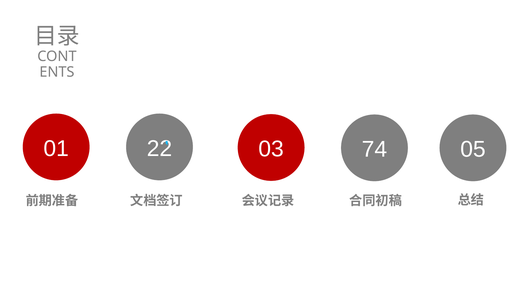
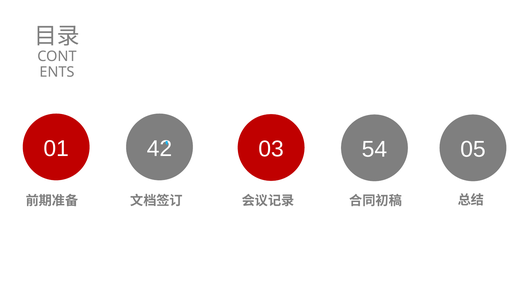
22: 22 -> 42
74: 74 -> 54
